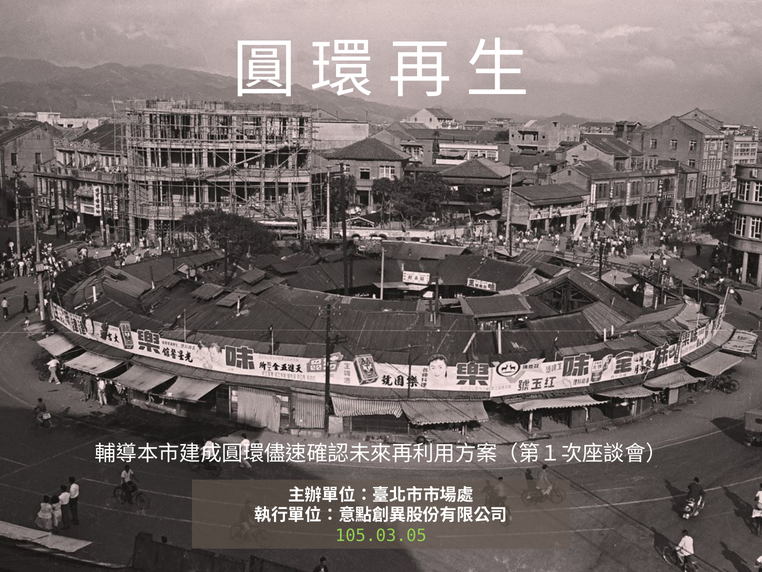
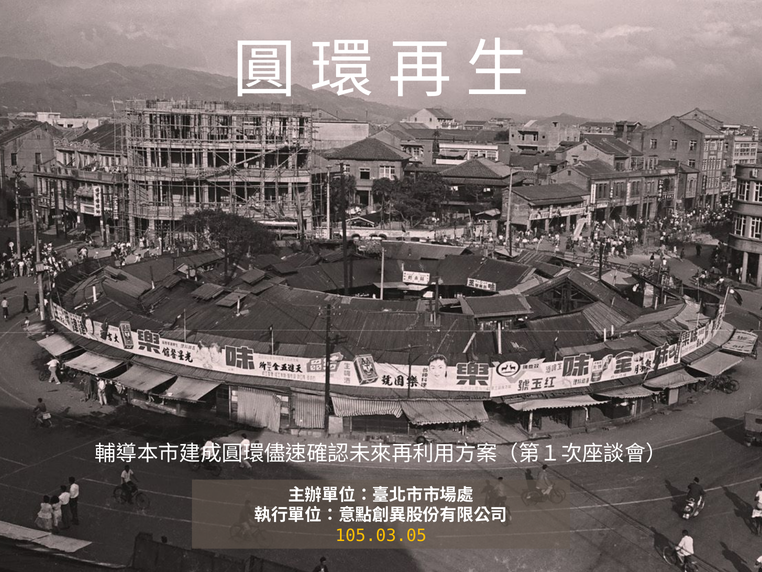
105.03.05 colour: light green -> yellow
